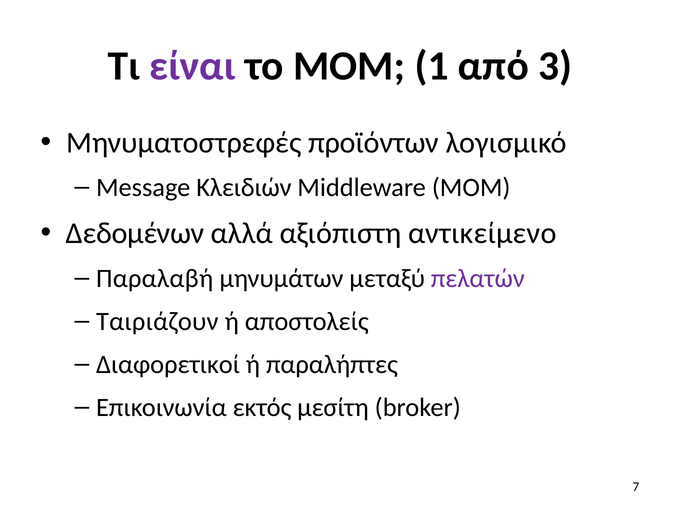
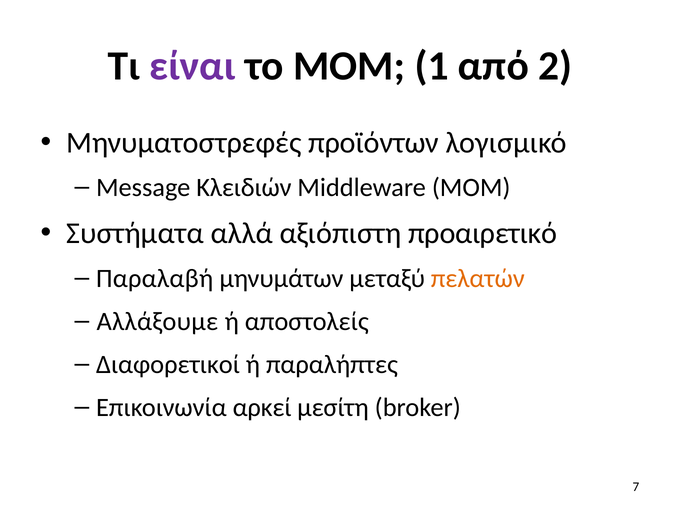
3: 3 -> 2
Δεδομένων: Δεδομένων -> Συστήματα
αντικείμενο: αντικείμενο -> προαιρετικό
πελατών colour: purple -> orange
Ταιριάζουν: Ταιριάζουν -> Αλλάξουμε
εκτός: εκτός -> αρκεί
